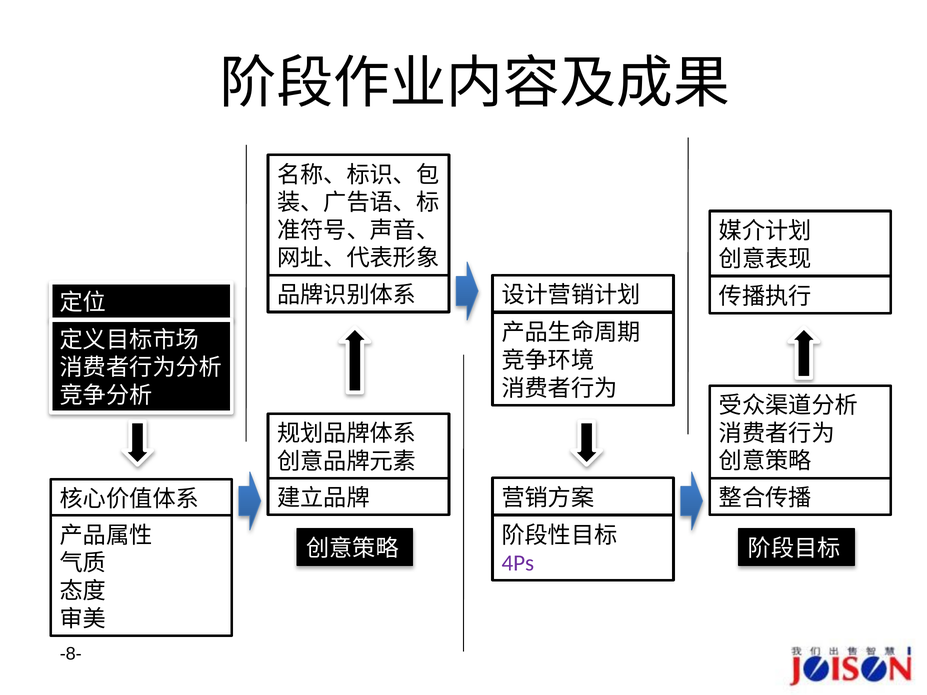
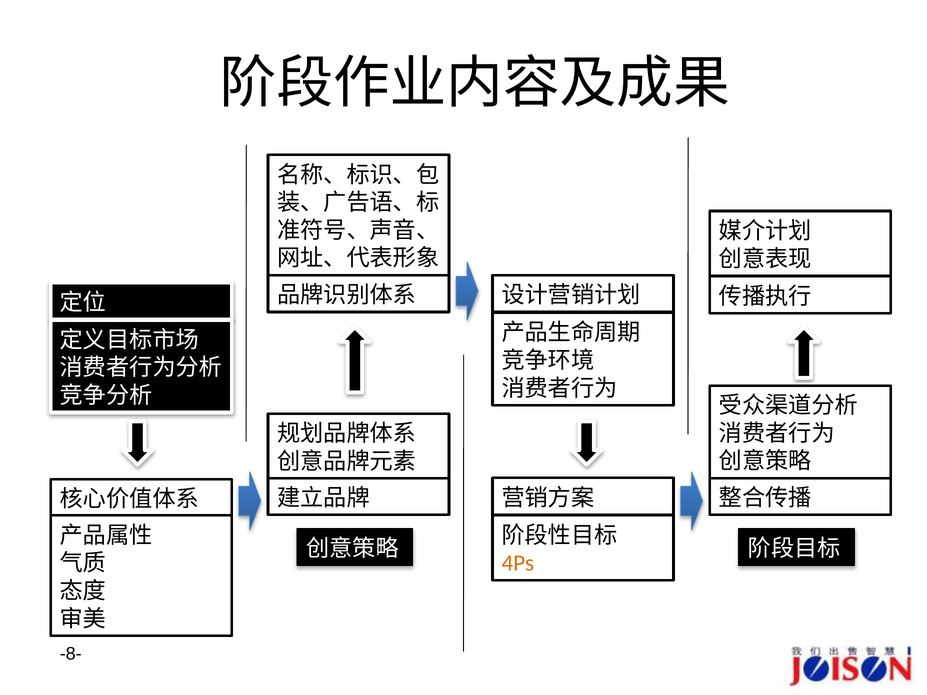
4Ps colour: purple -> orange
